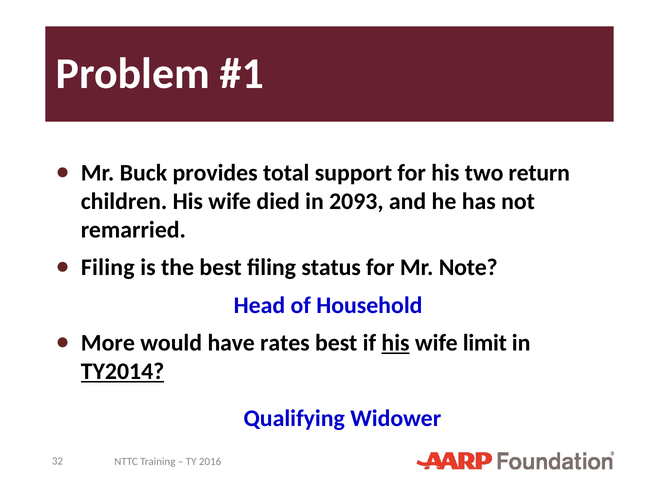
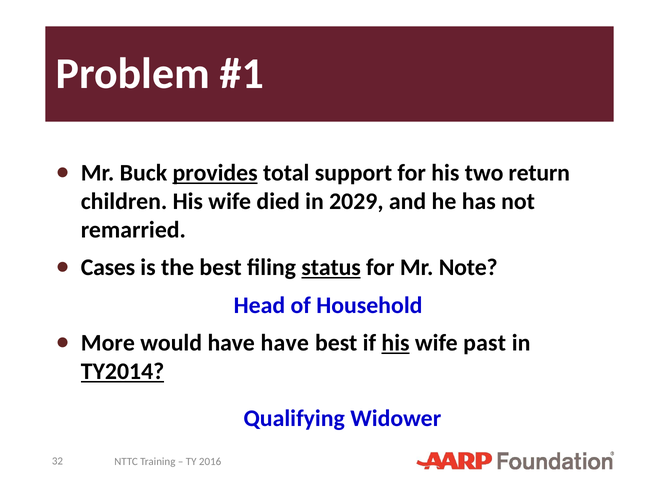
provides underline: none -> present
2093: 2093 -> 2029
Filing at (108, 268): Filing -> Cases
status underline: none -> present
have rates: rates -> have
limit: limit -> past
